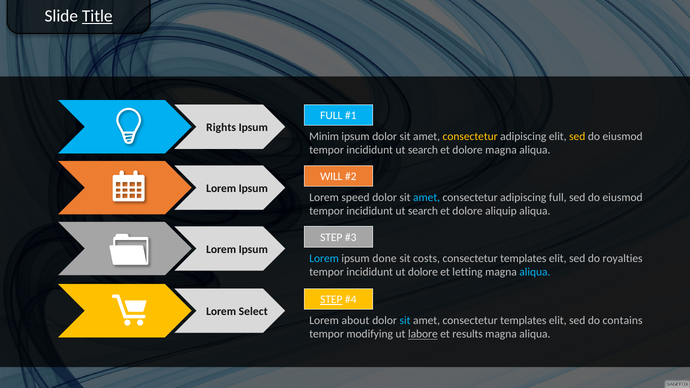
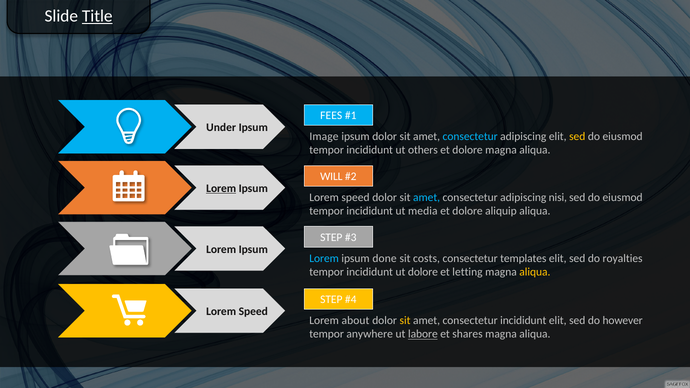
FULL at (331, 116): FULL -> FEES
Rights: Rights -> Under
Minim: Minim -> Image
consectetur at (470, 136) colour: yellow -> light blue
search at (423, 150): search -> others
Lorem at (221, 188) underline: none -> present
adipiscing full: full -> nisi
search at (423, 211): search -> media
aliqua at (535, 272) colour: light blue -> yellow
STEP at (331, 300) underline: present -> none
Select at (253, 312): Select -> Speed
sit at (405, 320) colour: light blue -> yellow
amet consectetur templates: templates -> incididunt
contains: contains -> however
modifying: modifying -> anywhere
results: results -> shares
